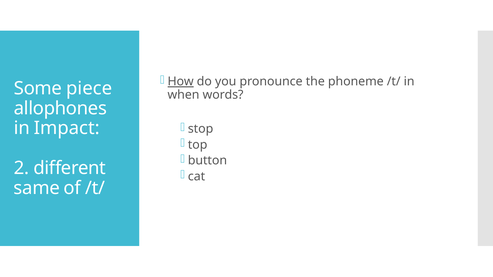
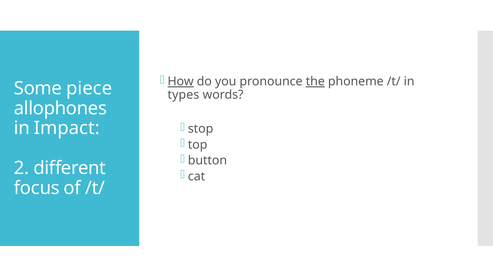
the underline: none -> present
when: when -> types
same: same -> focus
